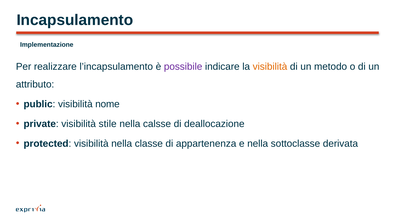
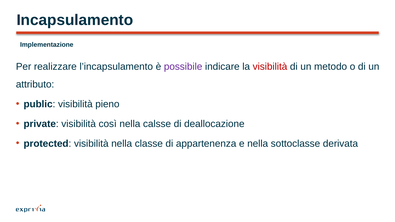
visibilità at (270, 67) colour: orange -> red
nome: nome -> pieno
stile: stile -> così
